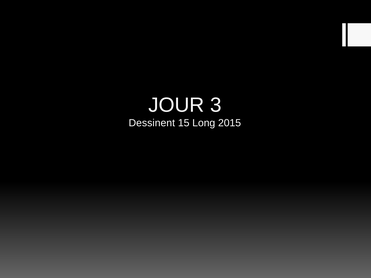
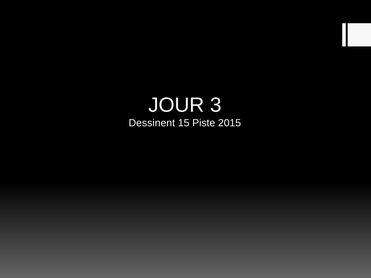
Long: Long -> Piste
